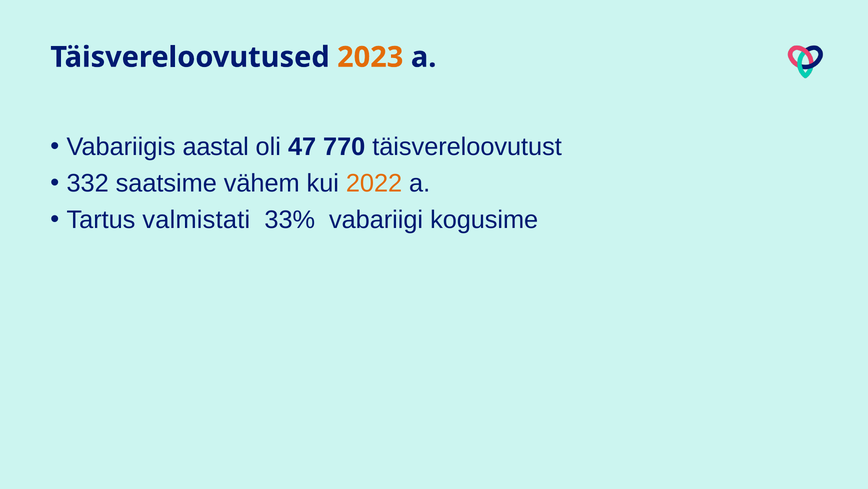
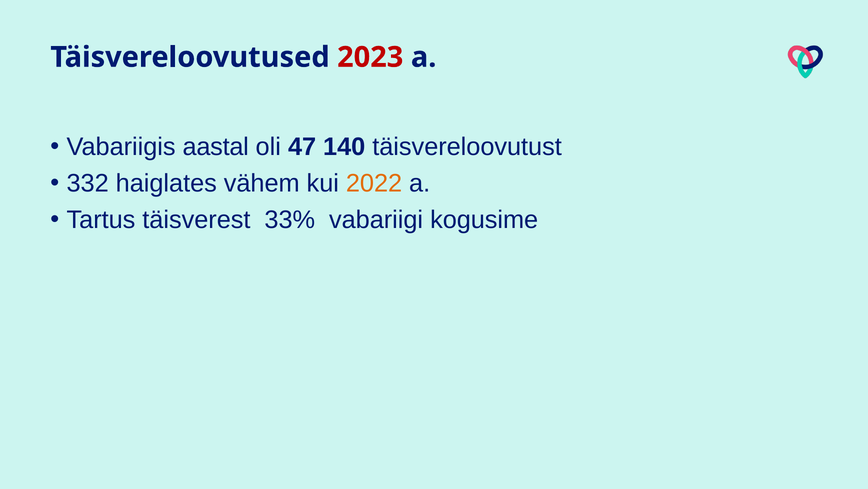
2023 colour: orange -> red
770: 770 -> 140
saatsime: saatsime -> haiglates
valmistati: valmistati -> täisverest
